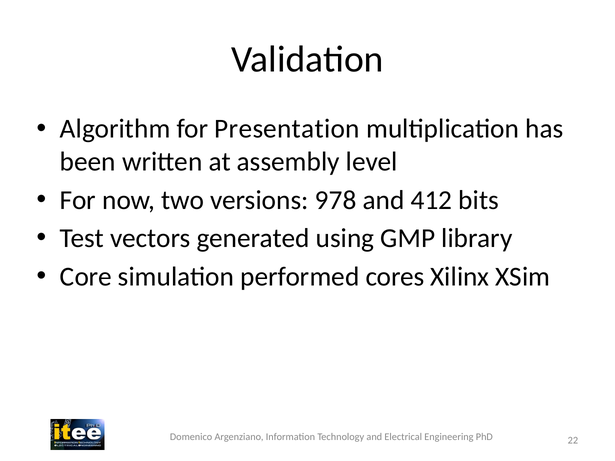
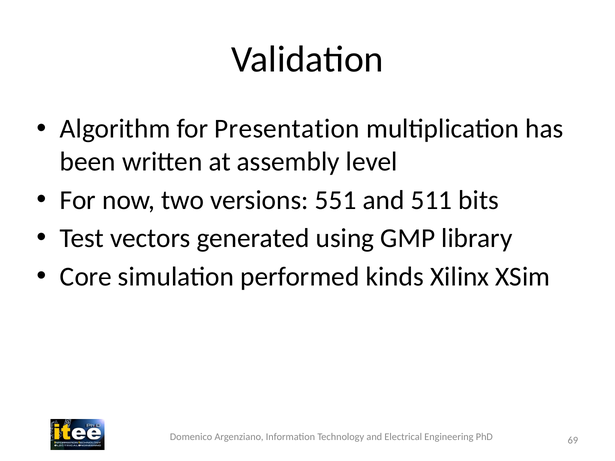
978: 978 -> 551
412: 412 -> 511
cores: cores -> kinds
22: 22 -> 69
